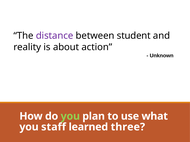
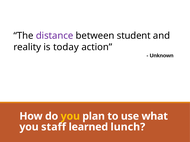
about: about -> today
you at (70, 117) colour: light green -> yellow
three: three -> lunch
